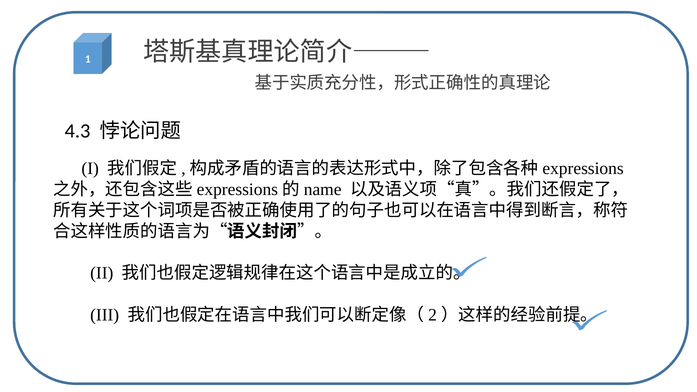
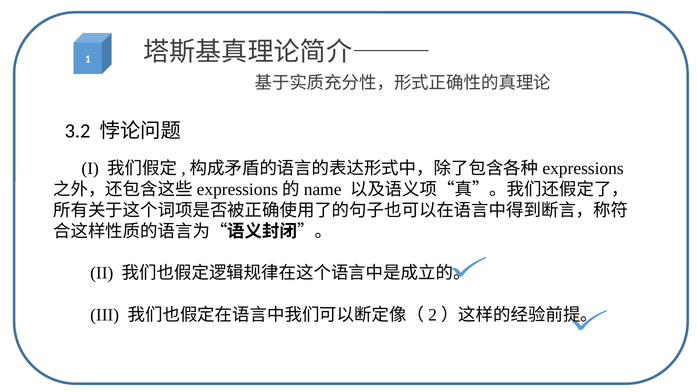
4.3: 4.3 -> 3.2
